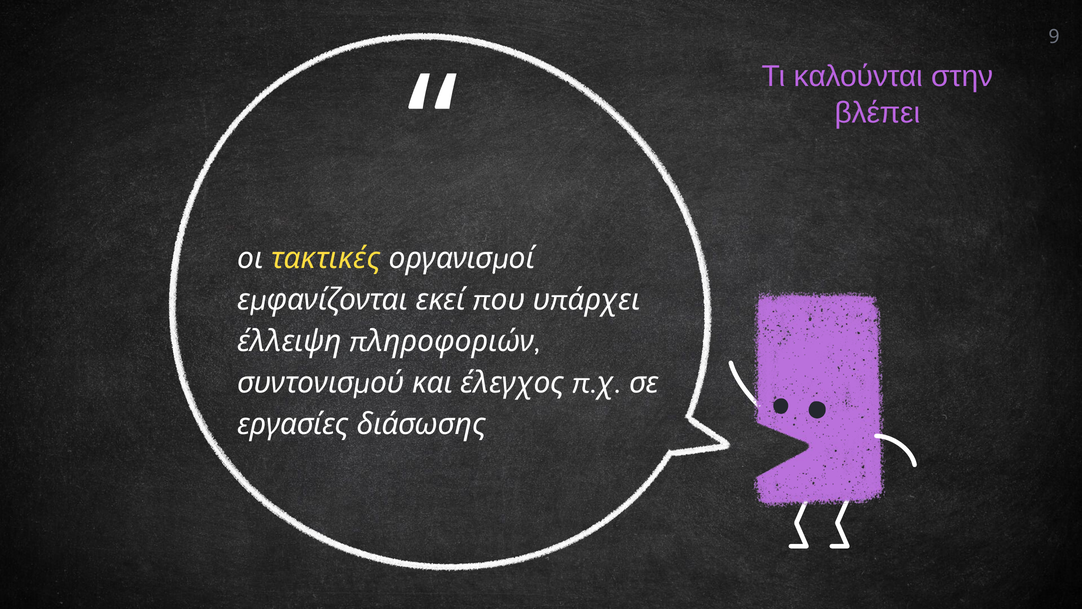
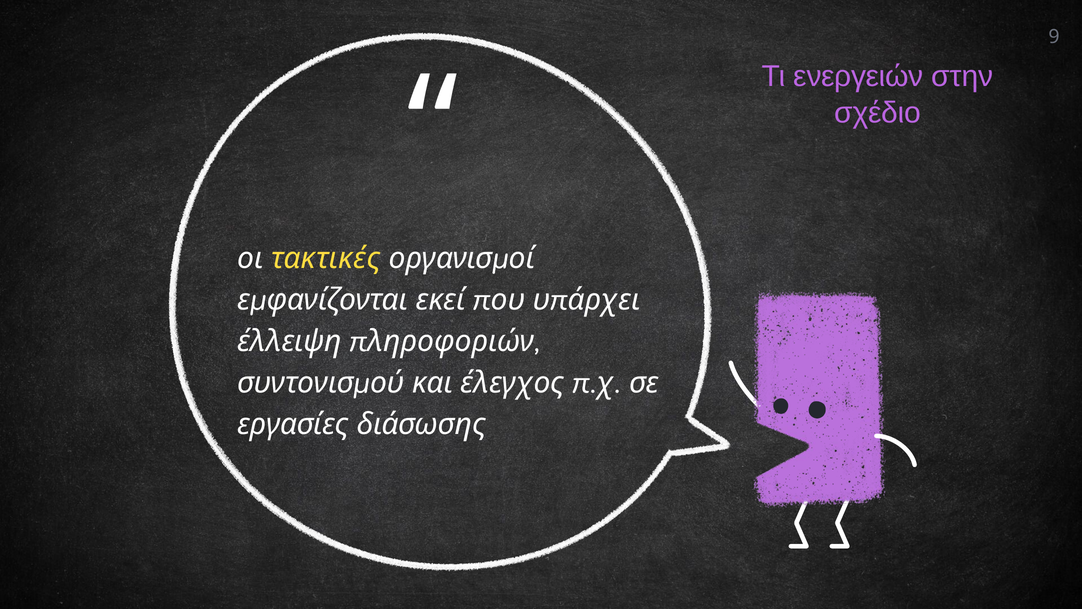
καλούνται: καλούνται -> ενεργειών
βλέπει: βλέπει -> σχέδιο
